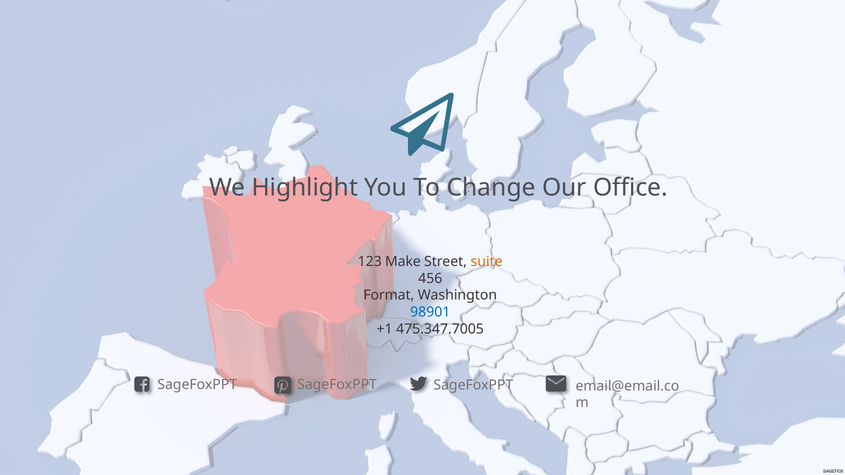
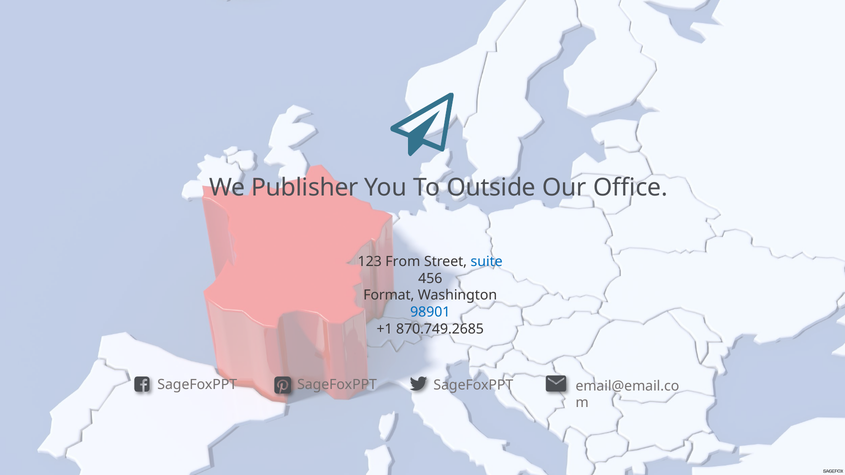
Highlight: Highlight -> Publisher
Change: Change -> Outside
Make: Make -> From
suite colour: orange -> blue
475.347.7005: 475.347.7005 -> 870.749.2685
